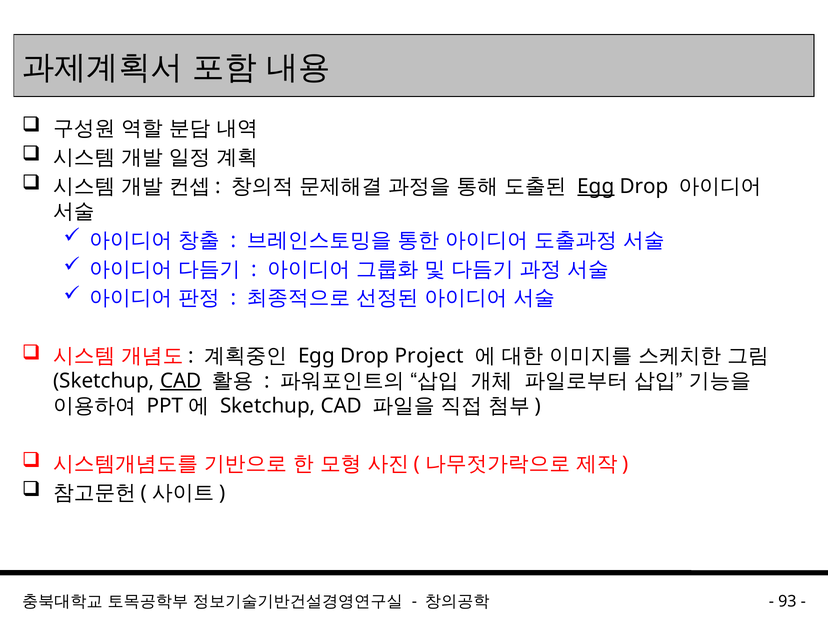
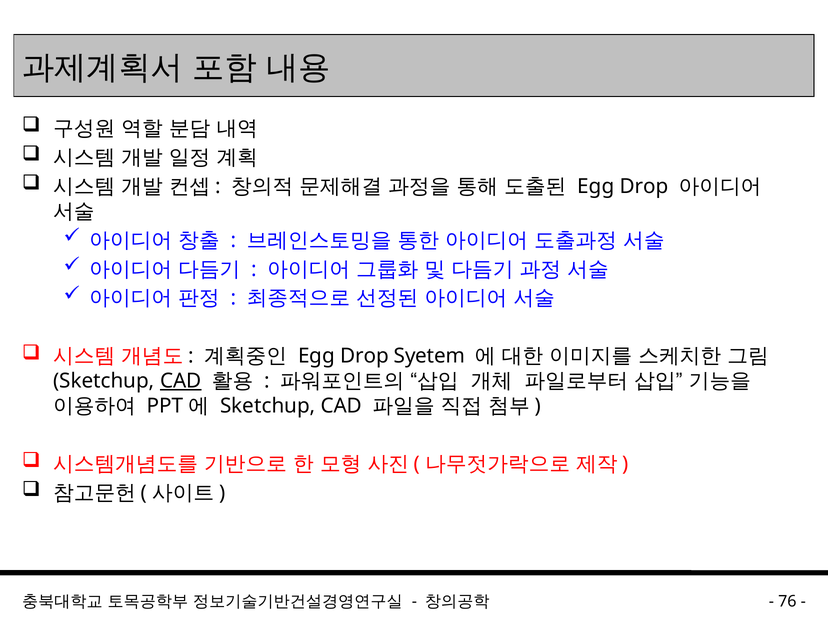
Egg at (596, 186) underline: present -> none
Project: Project -> Syetem
93: 93 -> 76
